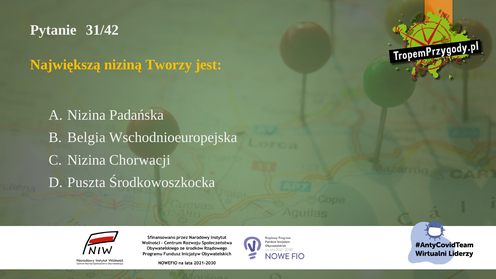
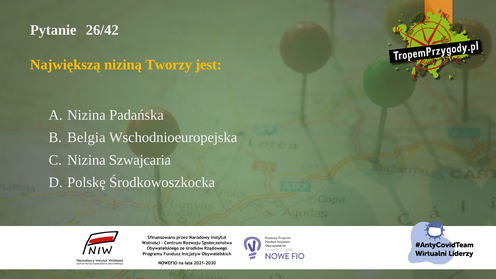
31/42: 31/42 -> 26/42
Chorwacji: Chorwacji -> Szwajcaria
Puszta: Puszta -> Polskę
